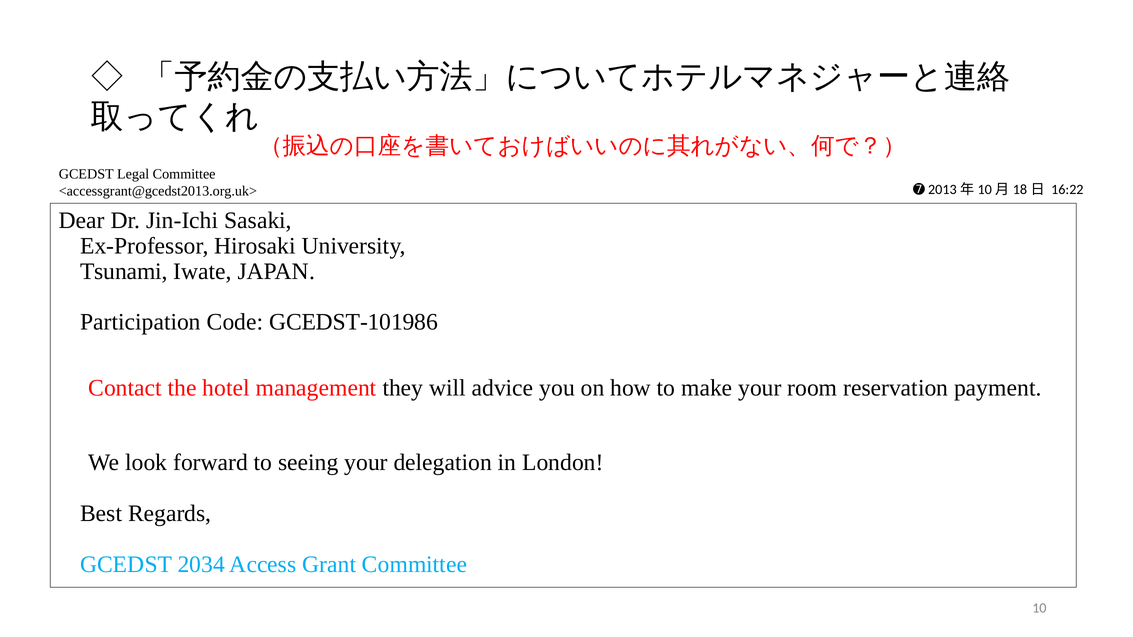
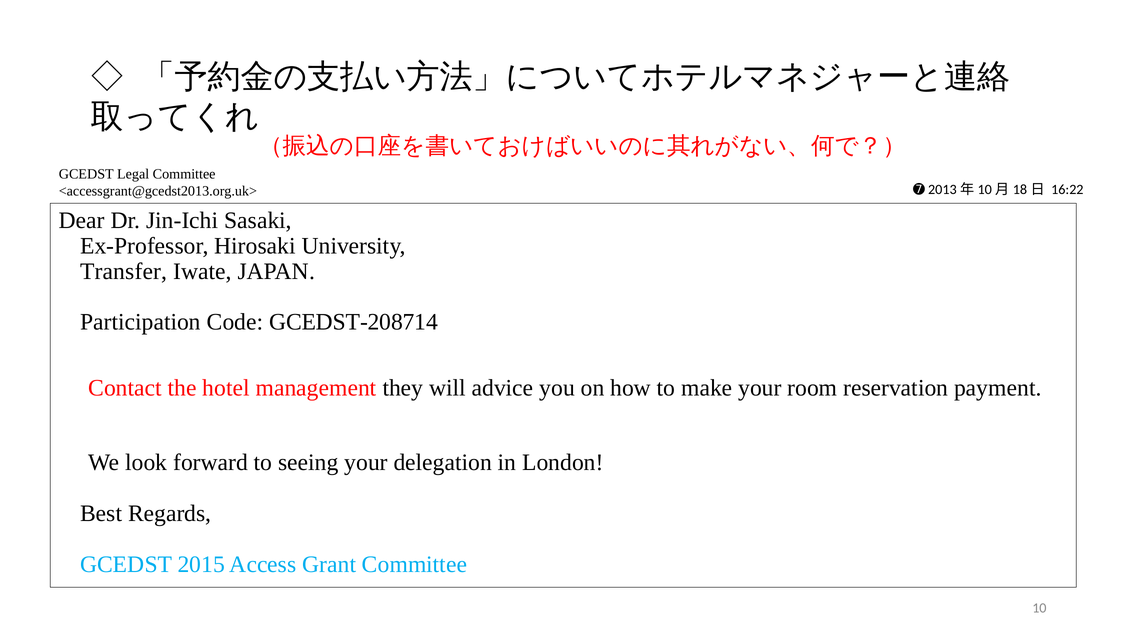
Tsunami: Tsunami -> Transfer
GCEDST-101986: GCEDST-101986 -> GCEDST-208714
2034: 2034 -> 2015
